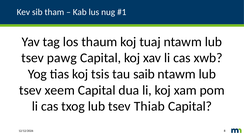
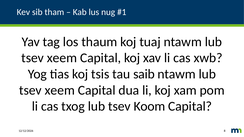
pawg at (62, 58): pawg -> xeem
Thiab: Thiab -> Koom
